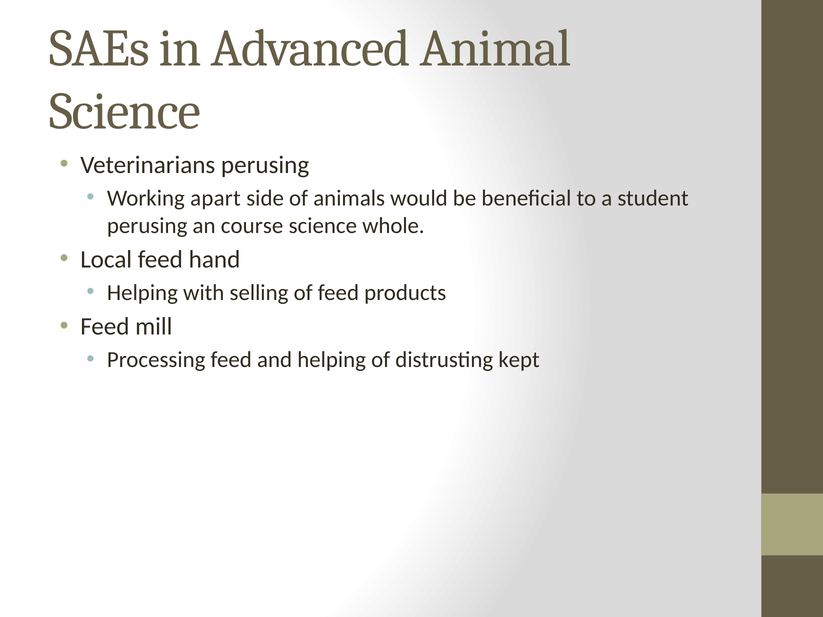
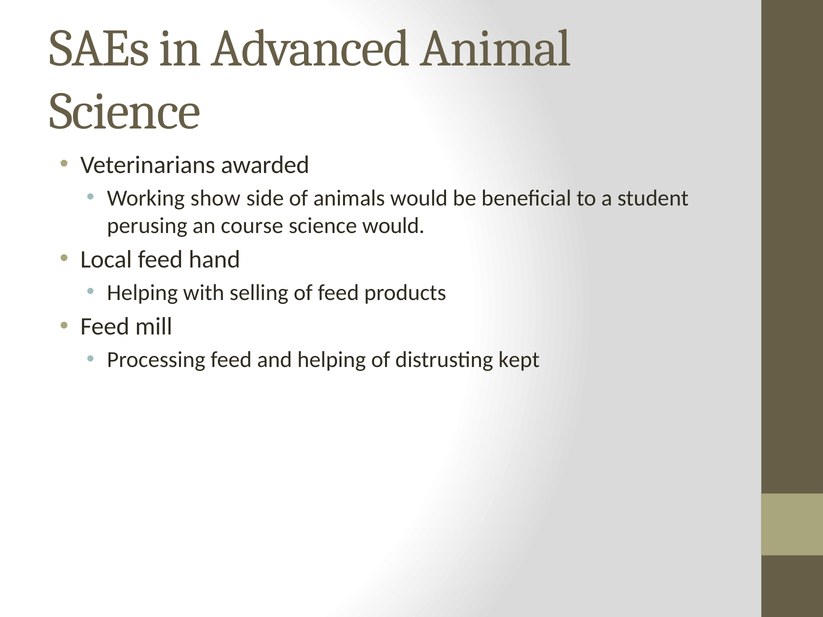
Veterinarians perusing: perusing -> awarded
apart: apart -> show
science whole: whole -> would
